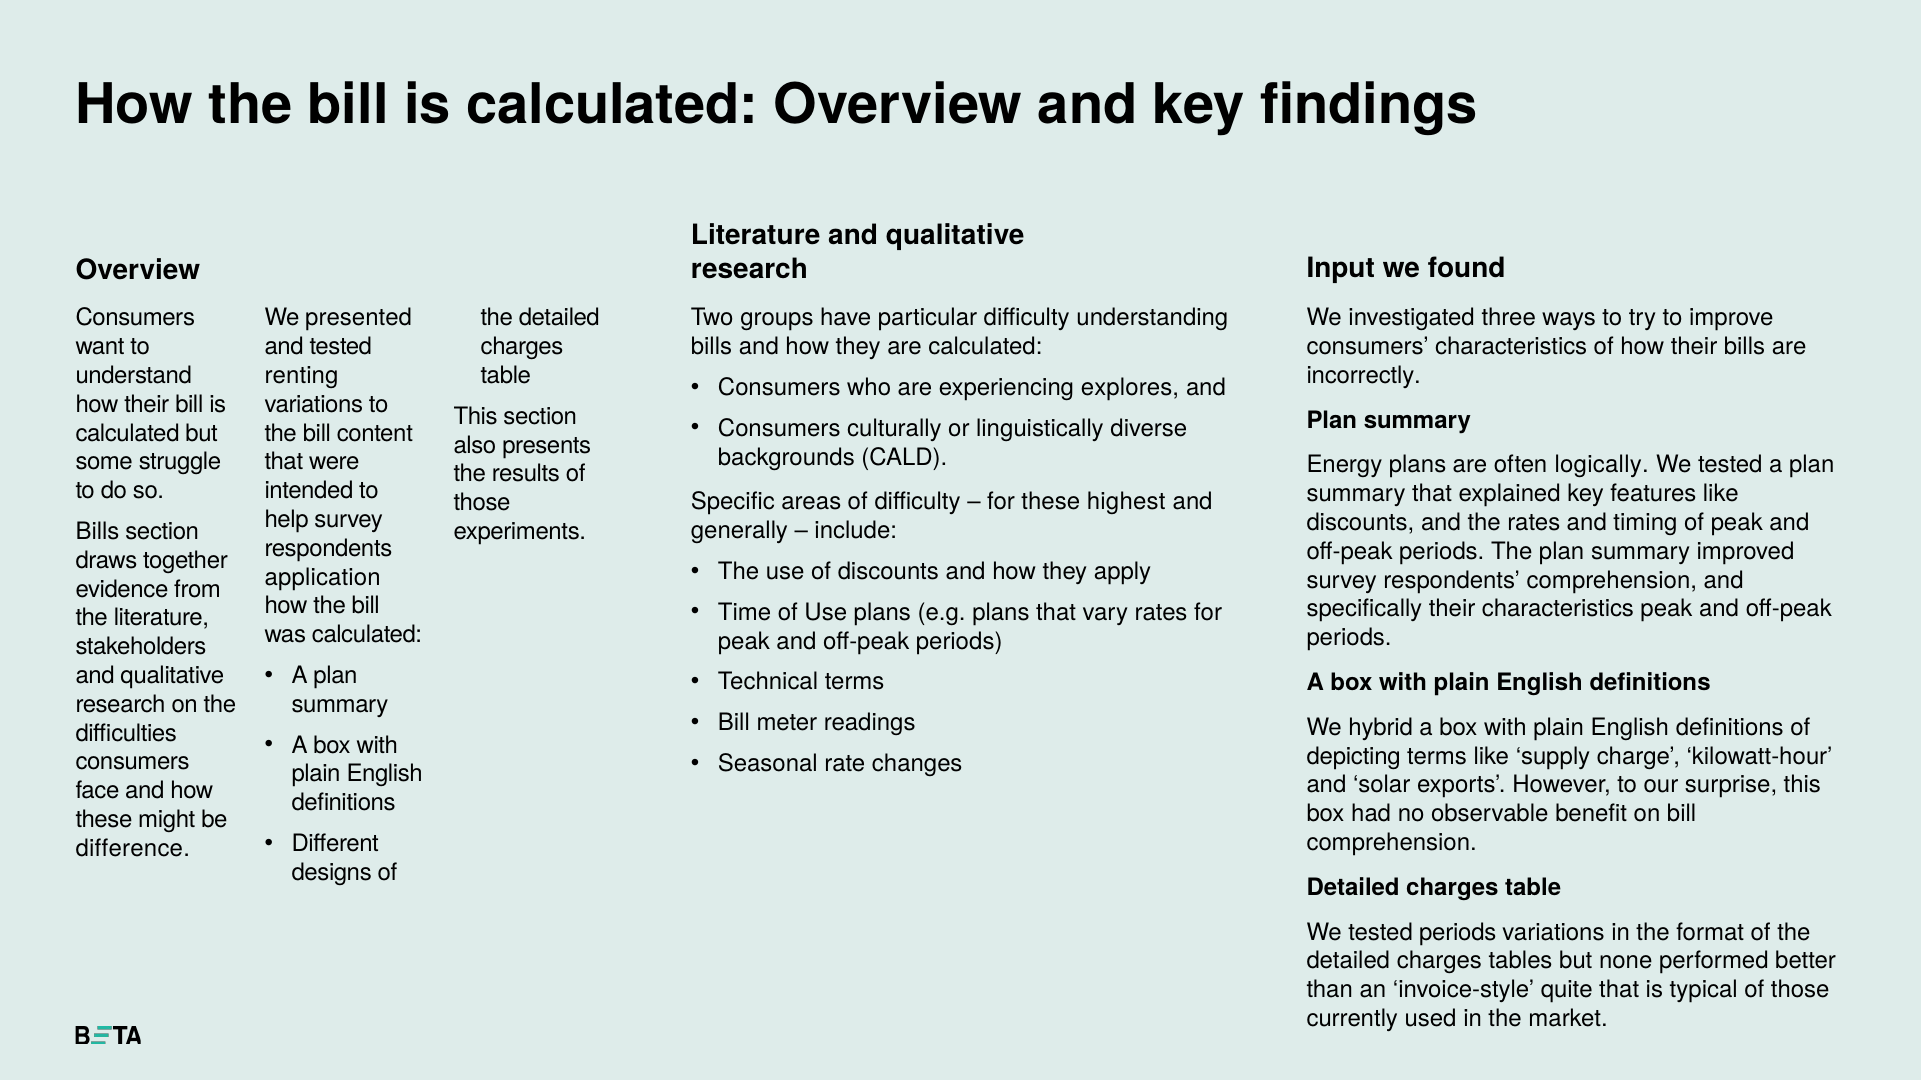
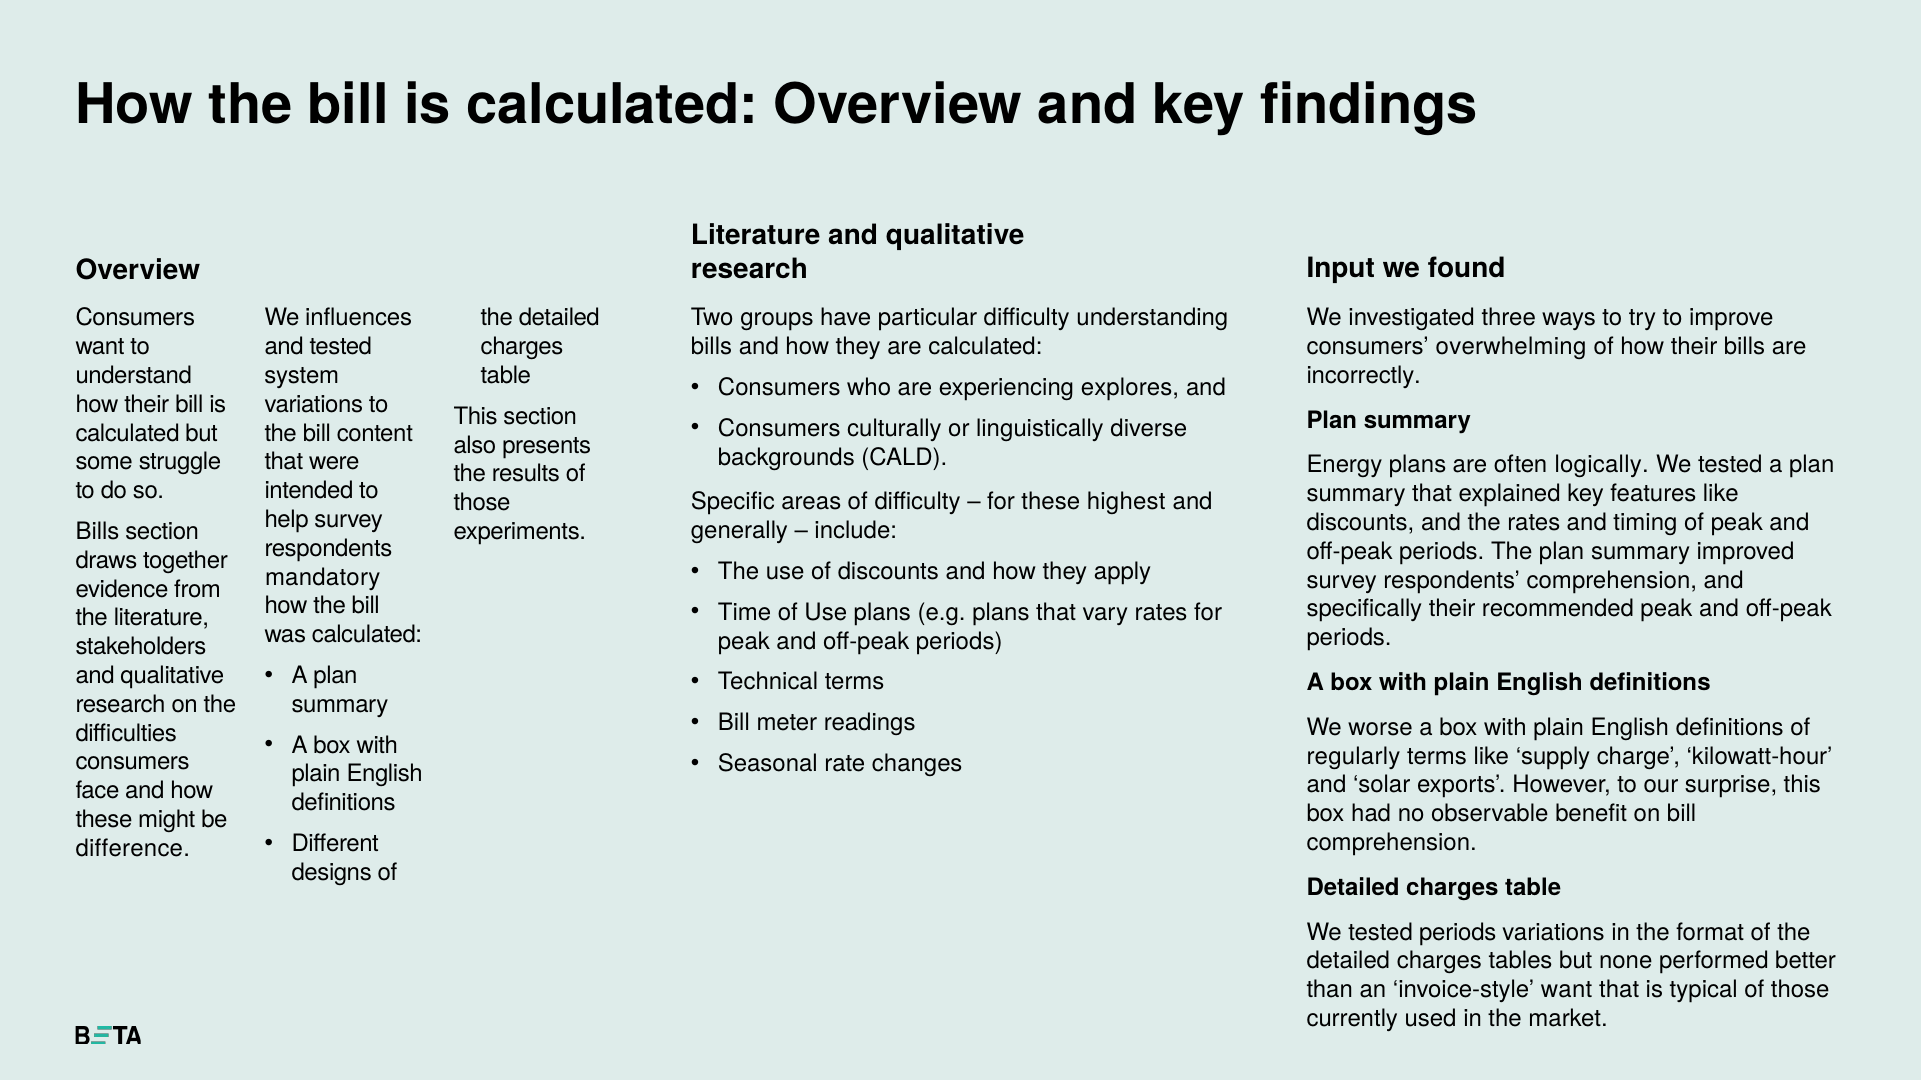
presented: presented -> influences
consumers characteristics: characteristics -> overwhelming
renting: renting -> system
application: application -> mandatory
their characteristics: characteristics -> recommended
hybrid: hybrid -> worse
depicting: depicting -> regularly
invoice-style quite: quite -> want
